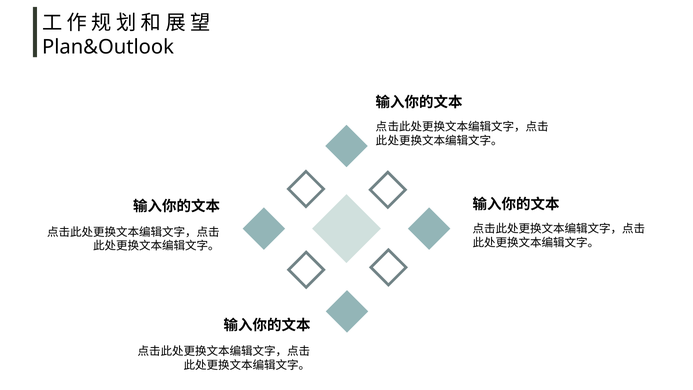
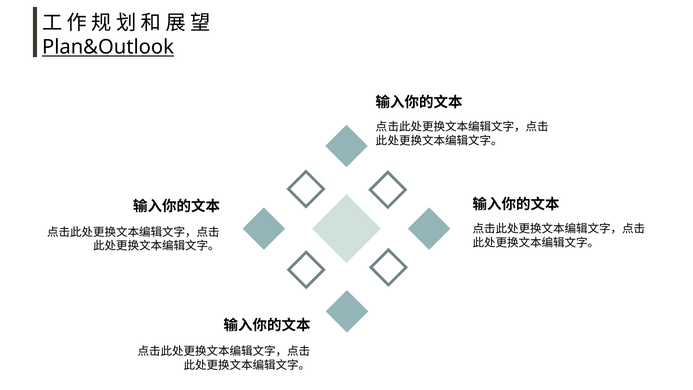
Plan&Outlook underline: none -> present
